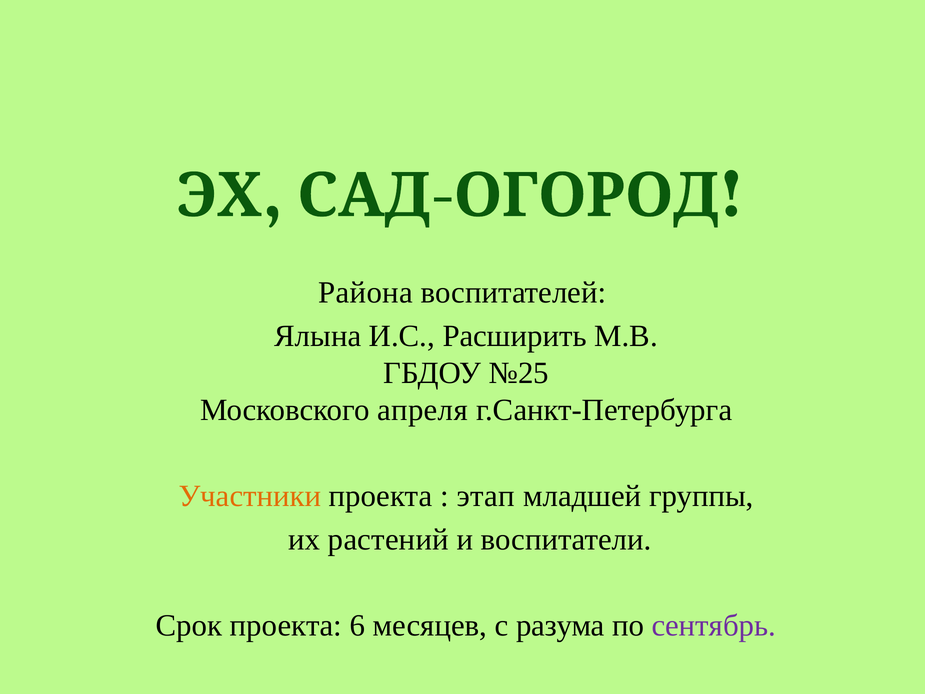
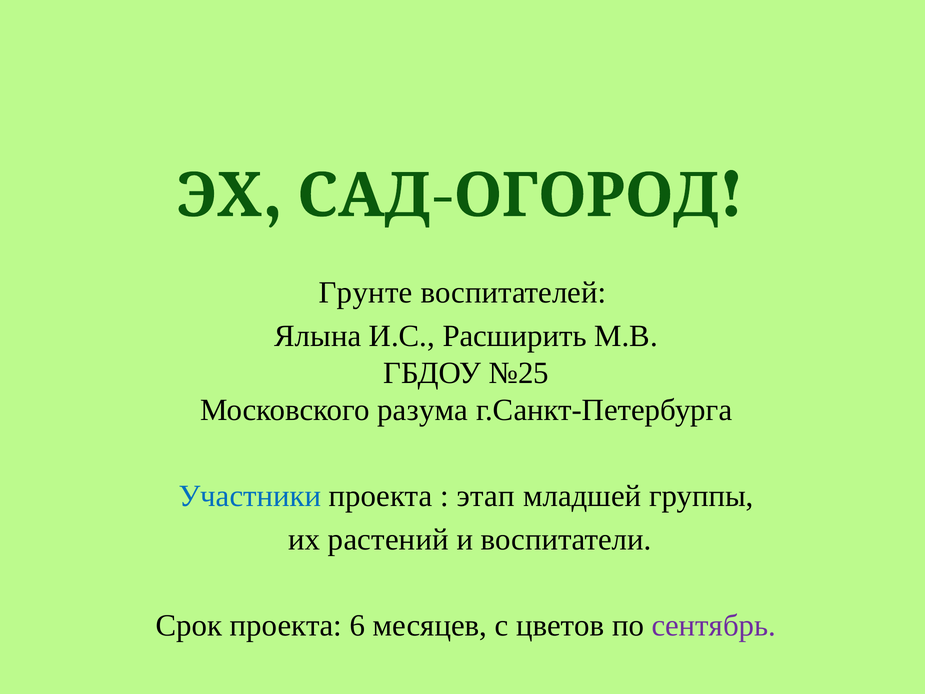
Района: Района -> Грунте
апреля: апреля -> разума
Участники colour: orange -> blue
разума: разума -> цветов
